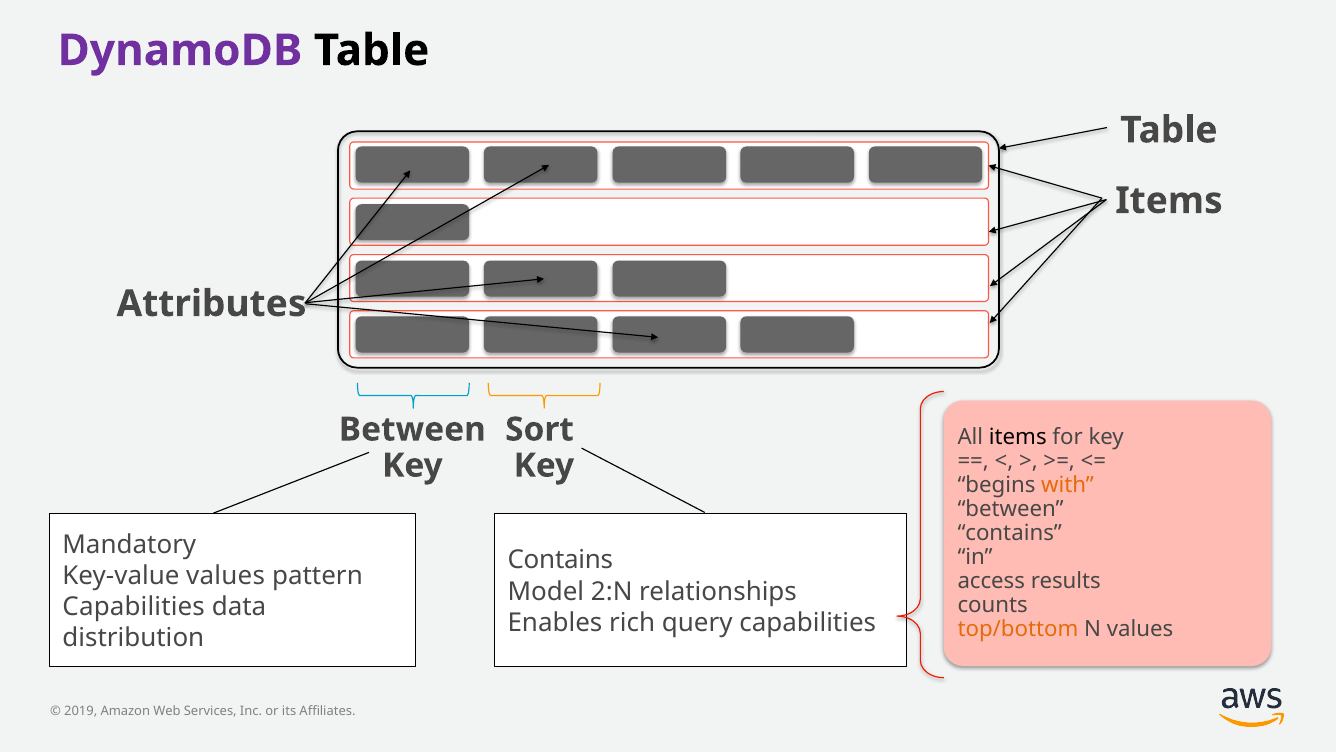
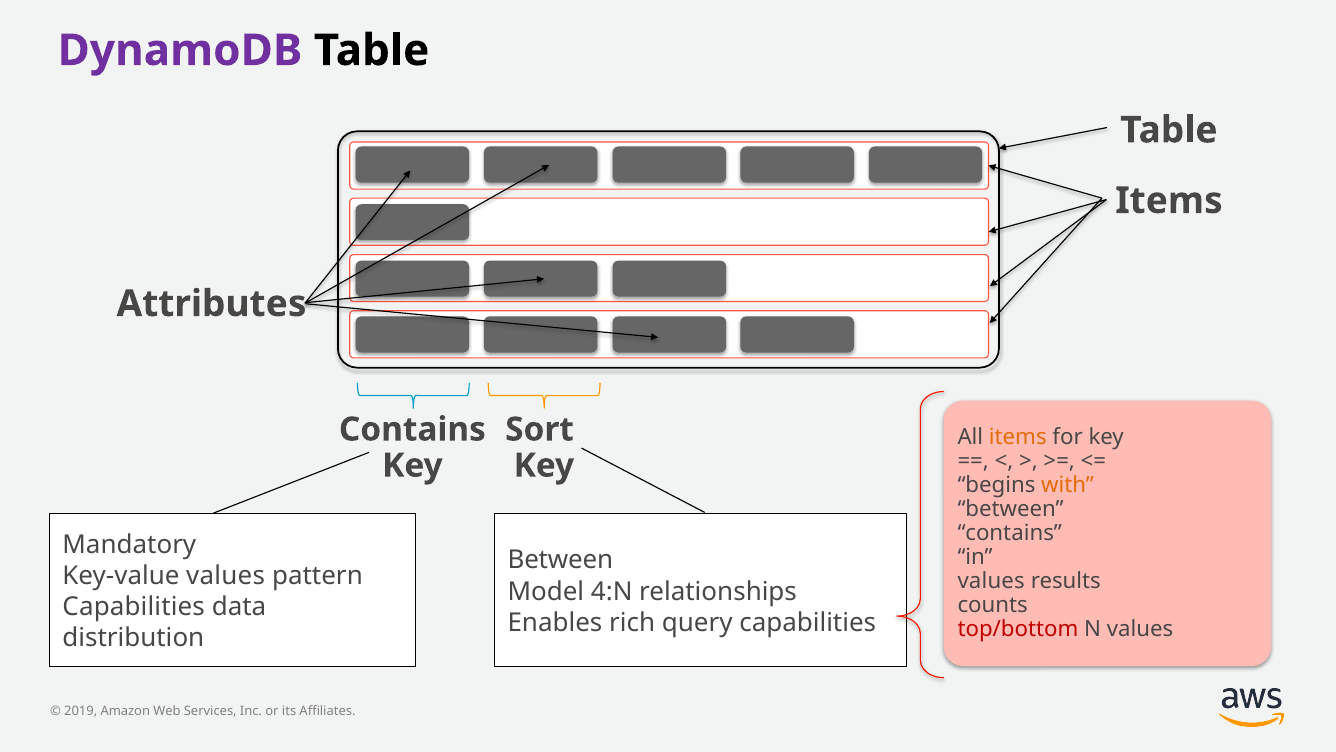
Between at (412, 429): Between -> Contains
items at (1018, 437) colour: black -> orange
Contains at (560, 560): Contains -> Between
access at (991, 581): access -> values
2:N: 2:N -> 4:N
top/bottom colour: orange -> red
